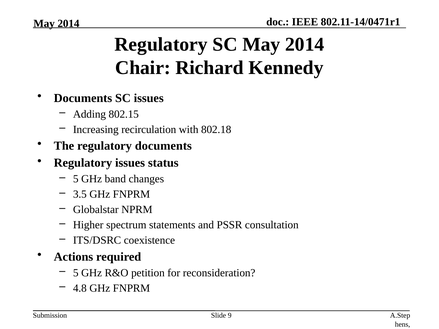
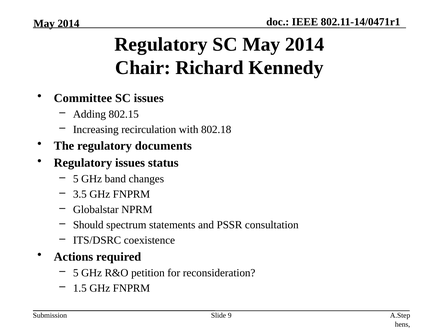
Documents at (83, 98): Documents -> Committee
Higher: Higher -> Should
4.8: 4.8 -> 1.5
